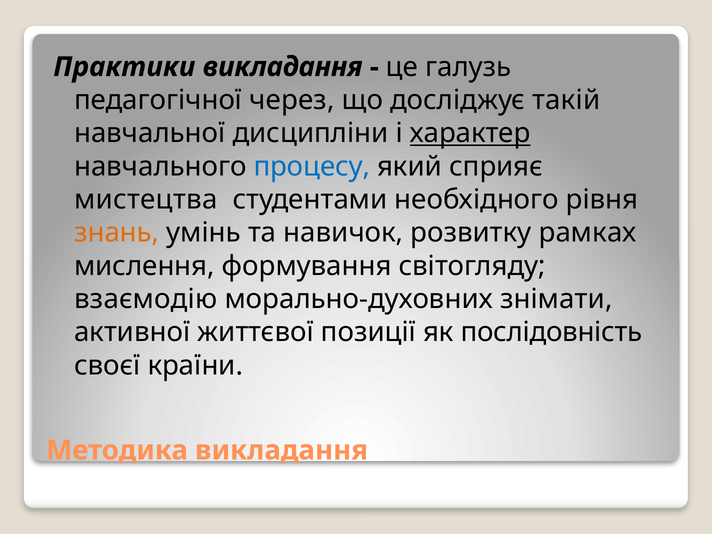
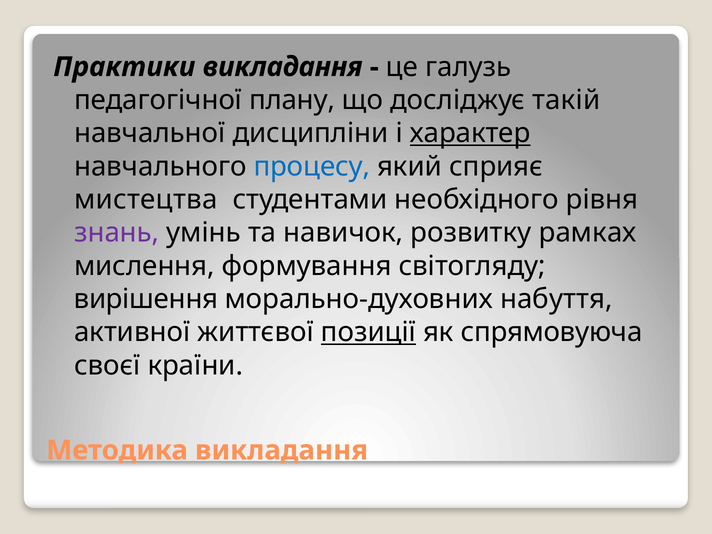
через: через -> плану
знань colour: orange -> purple
взаємодію: взаємодію -> вирішення
знімати: знімати -> набуття
позиції underline: none -> present
послідовність: послідовність -> спрямовуюча
